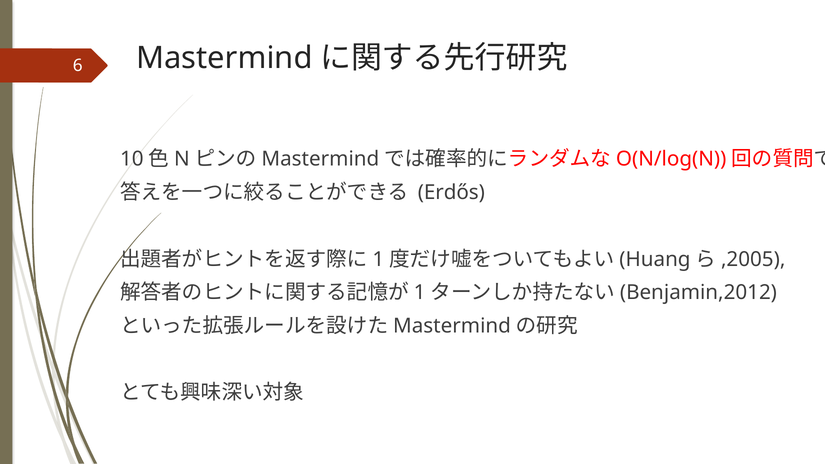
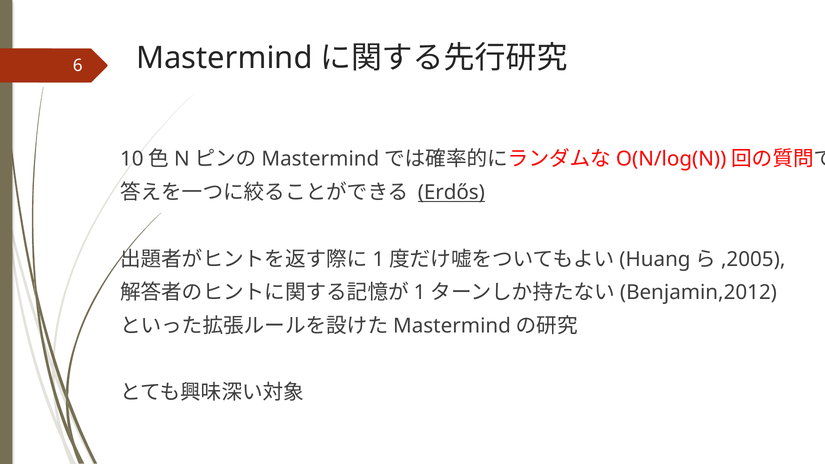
Erdős underline: none -> present
